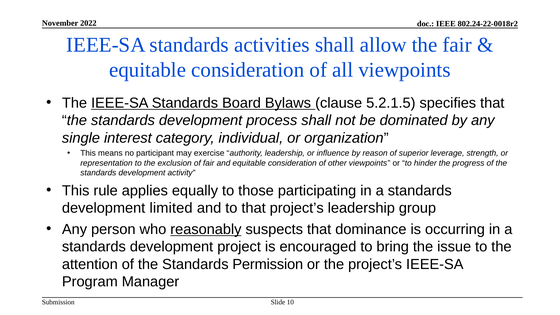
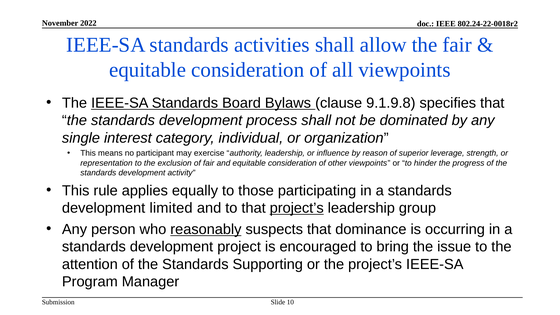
5.2.1.5: 5.2.1.5 -> 9.1.9.8
project’s at (297, 208) underline: none -> present
Permission: Permission -> Supporting
